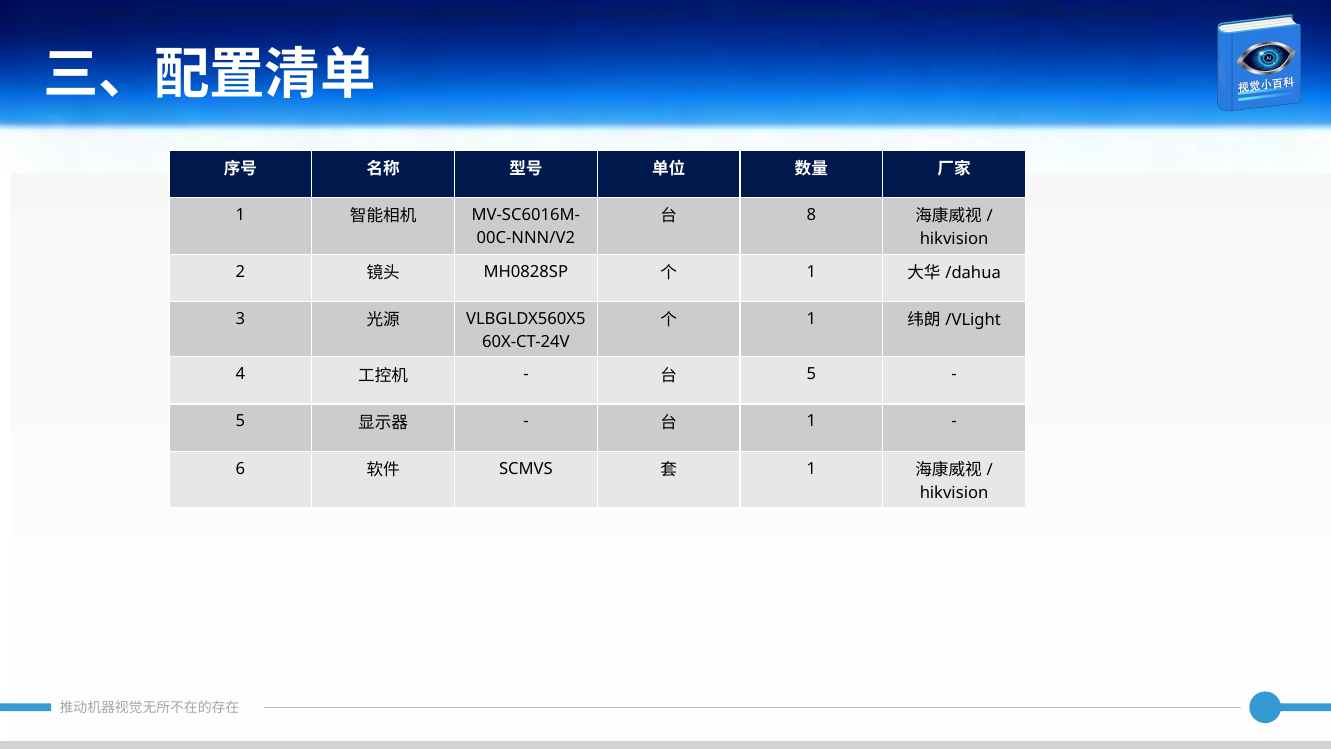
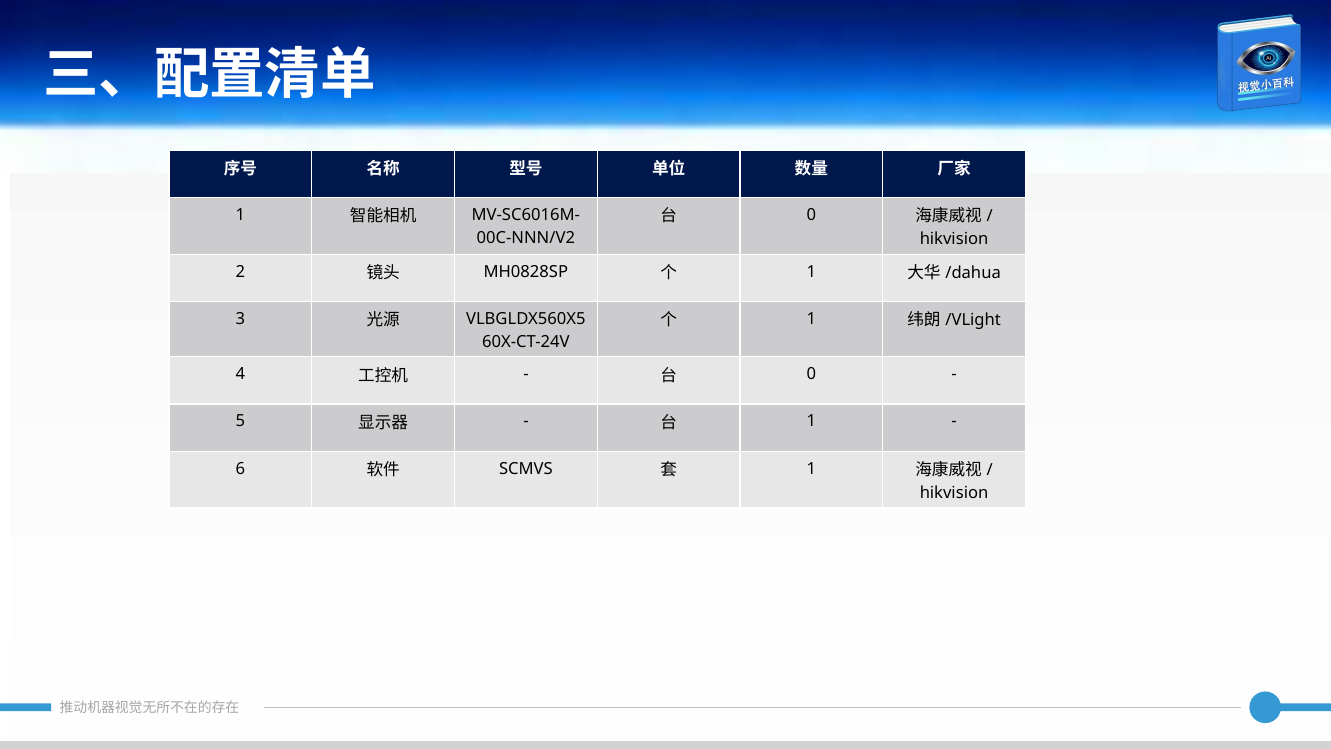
8 at (811, 215): 8 -> 0
5 at (811, 374): 5 -> 0
